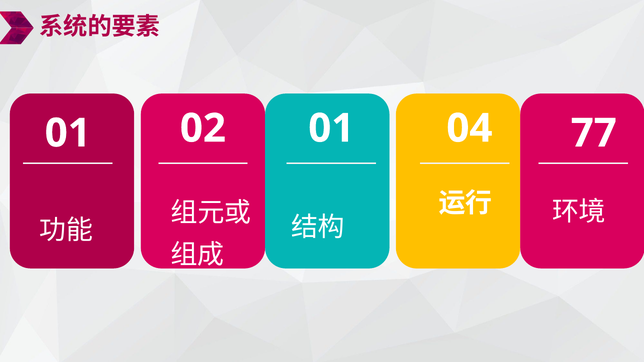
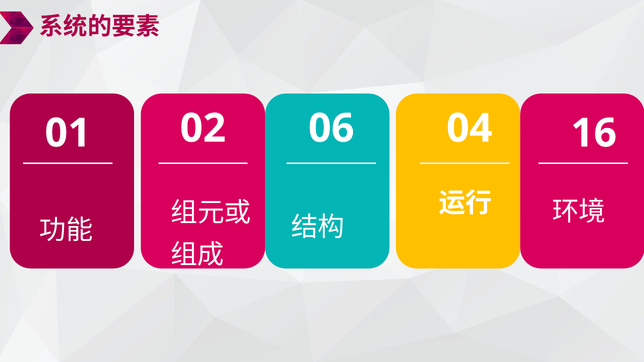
01 01: 01 -> 06
77: 77 -> 16
